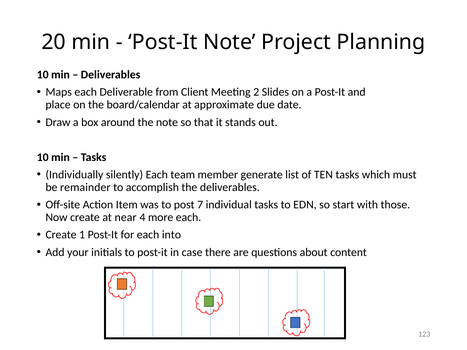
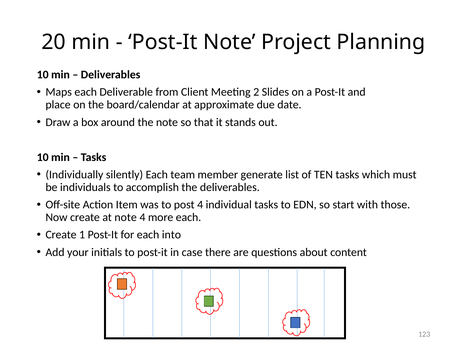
remainder: remainder -> individuals
post 7: 7 -> 4
at near: near -> note
